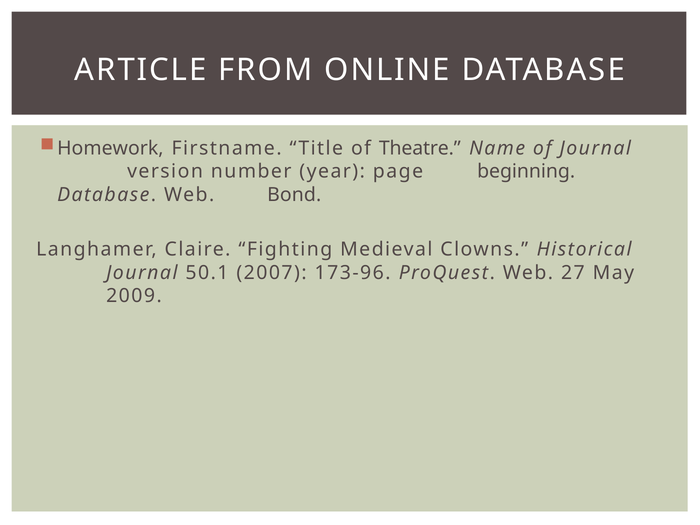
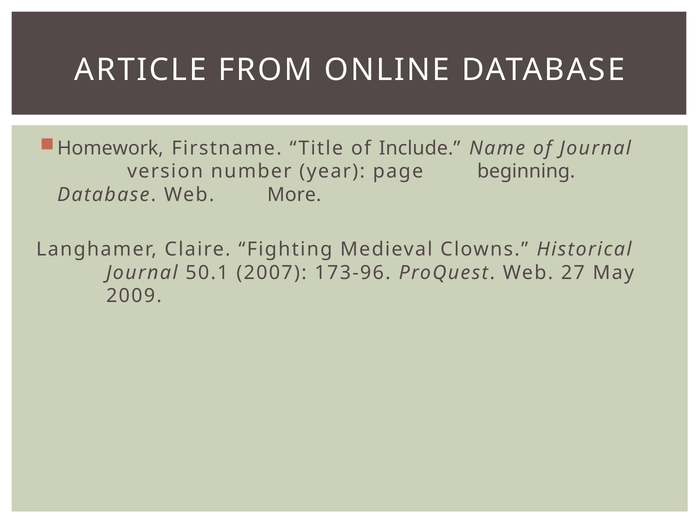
Theatre: Theatre -> Include
Bond: Bond -> More
